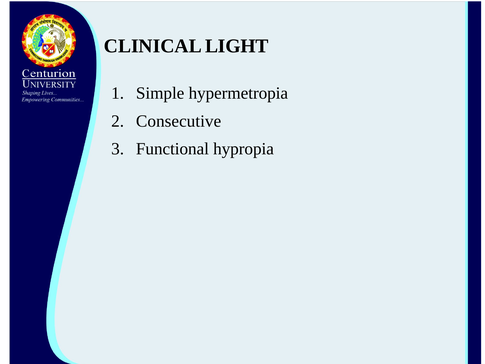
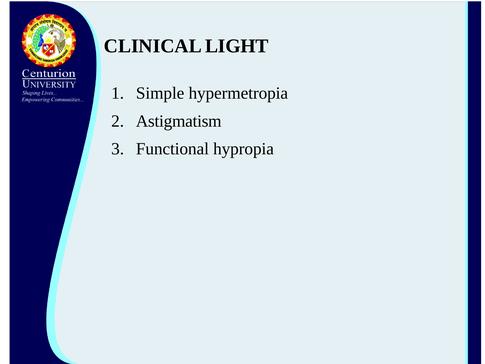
Consecutive: Consecutive -> Astigmatism
